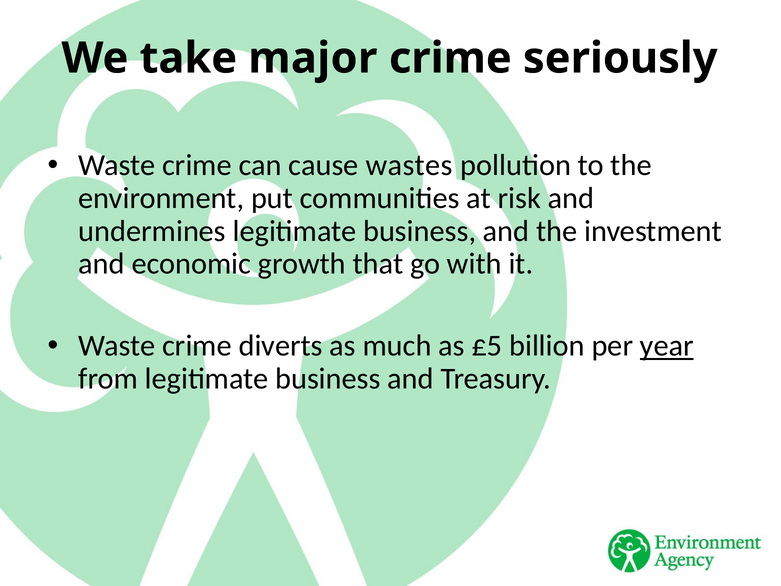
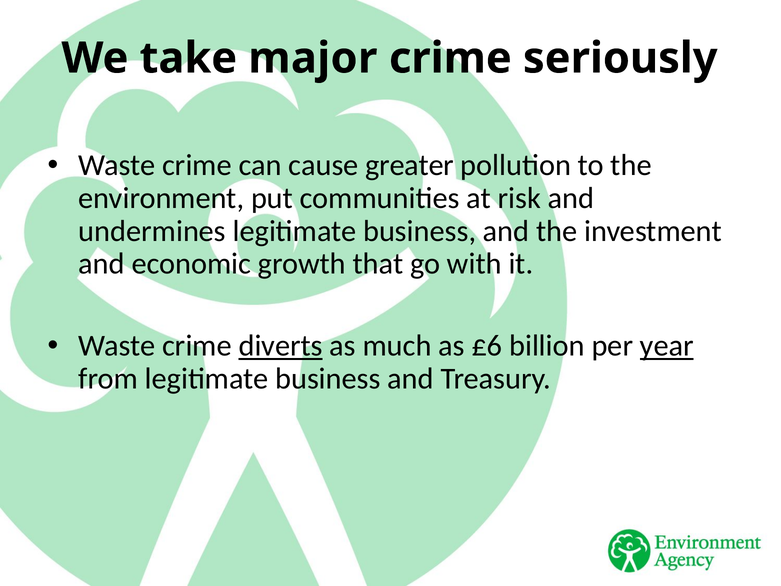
wastes: wastes -> greater
diverts underline: none -> present
£5: £5 -> £6
